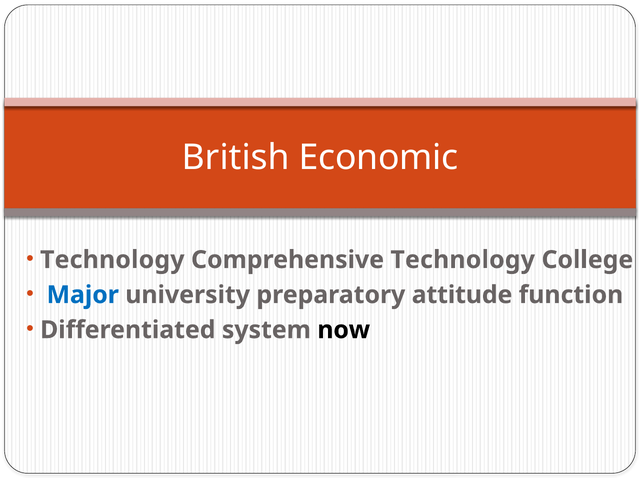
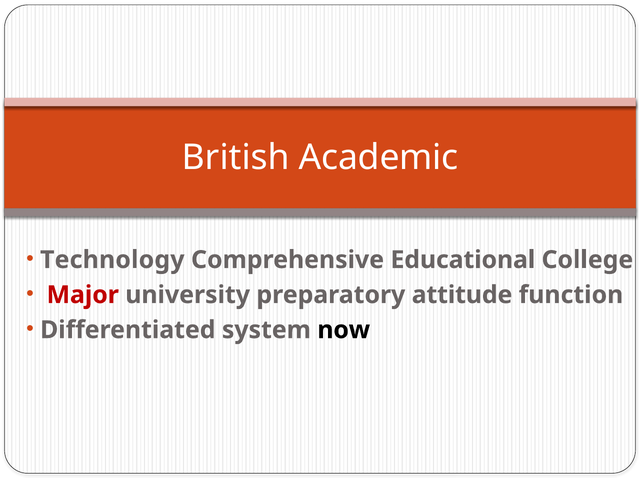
Economic: Economic -> Academic
Comprehensive Technology: Technology -> Educational
Major colour: blue -> red
